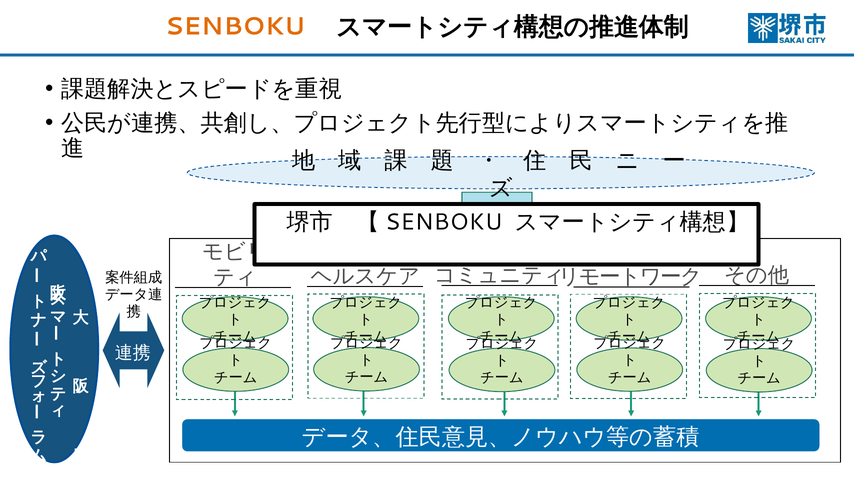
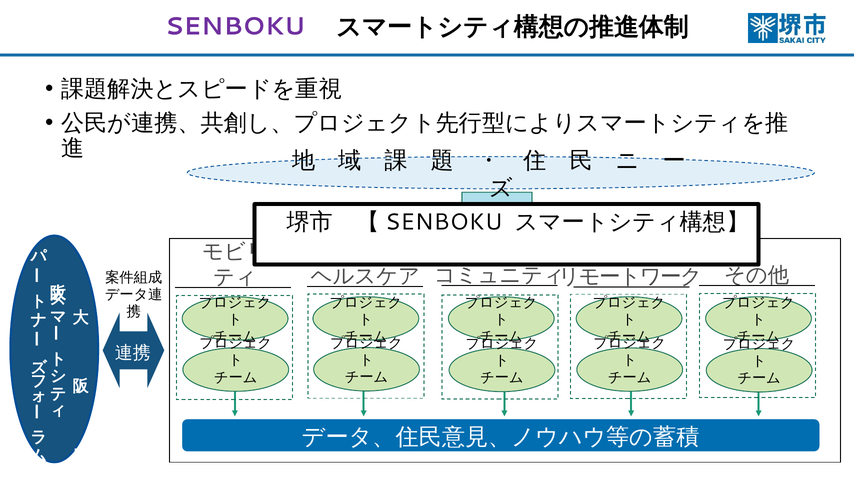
SENBOKU colour: orange -> purple
